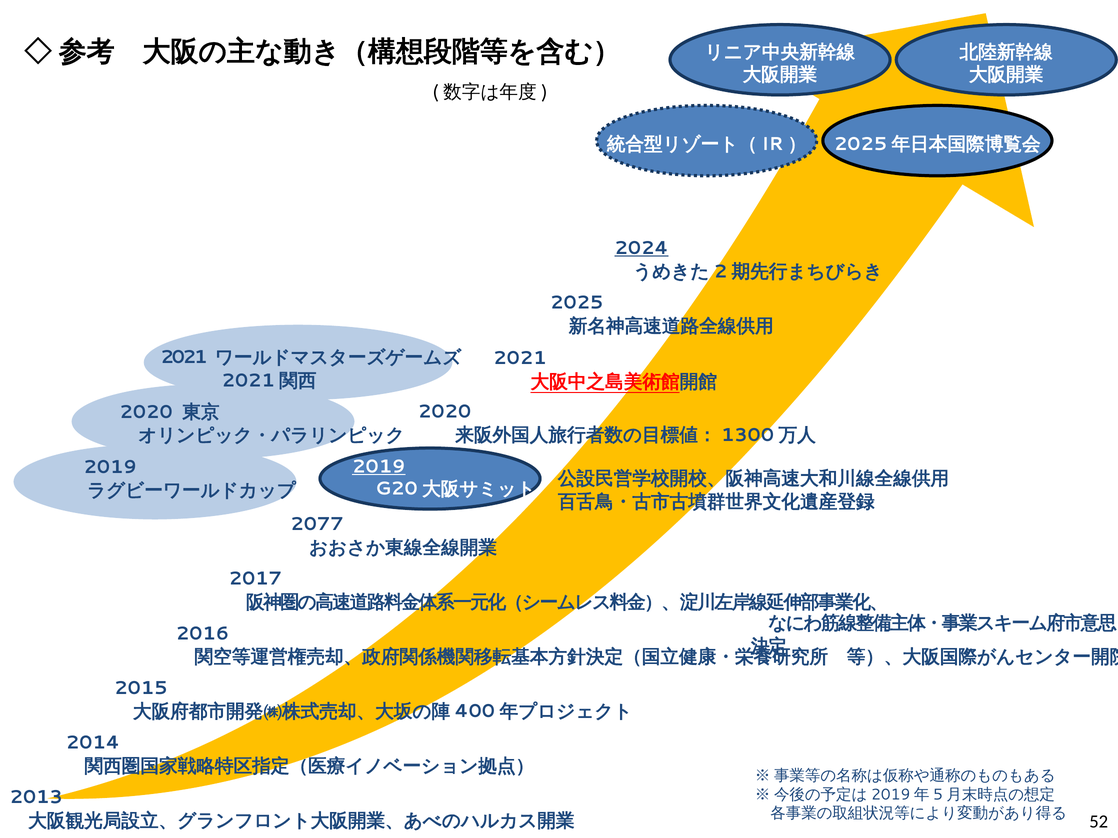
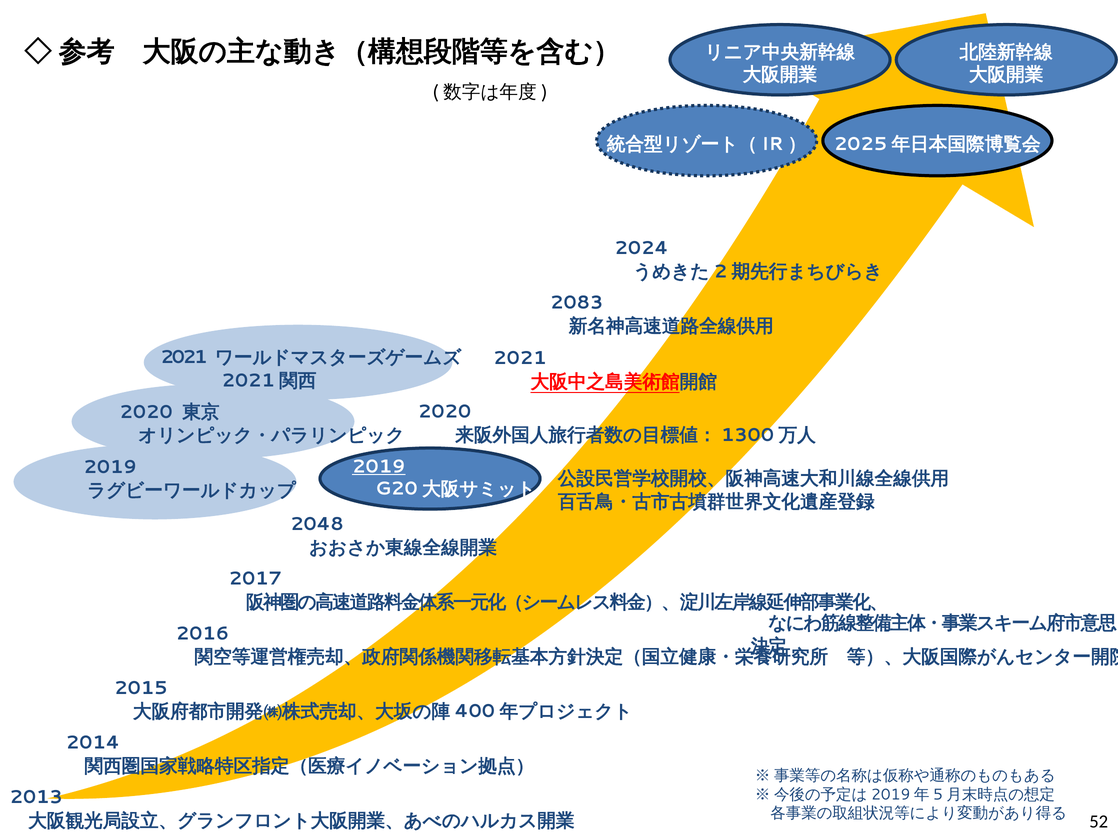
2024 underline: present -> none
2025: 2025 -> 2083
2077: 2077 -> 2048
